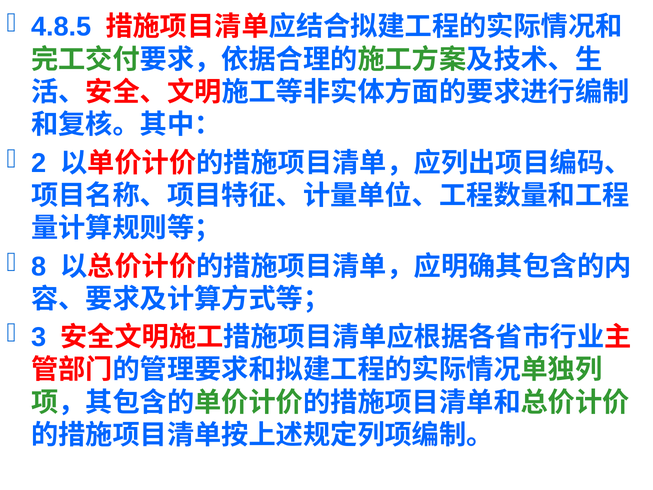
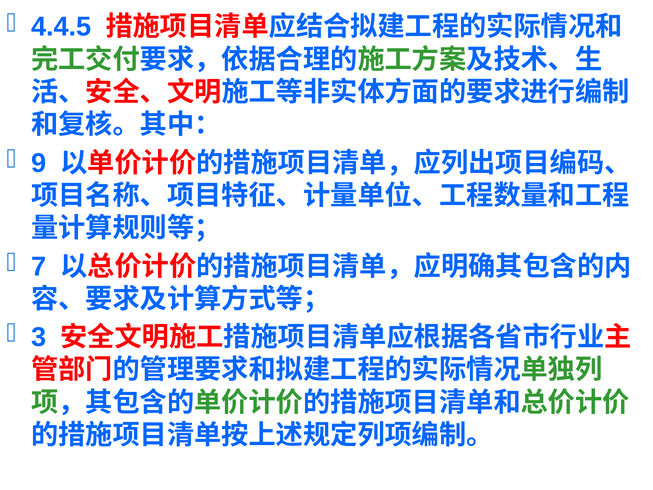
4.8.5: 4.8.5 -> 4.4.5
2: 2 -> 9
8: 8 -> 7
